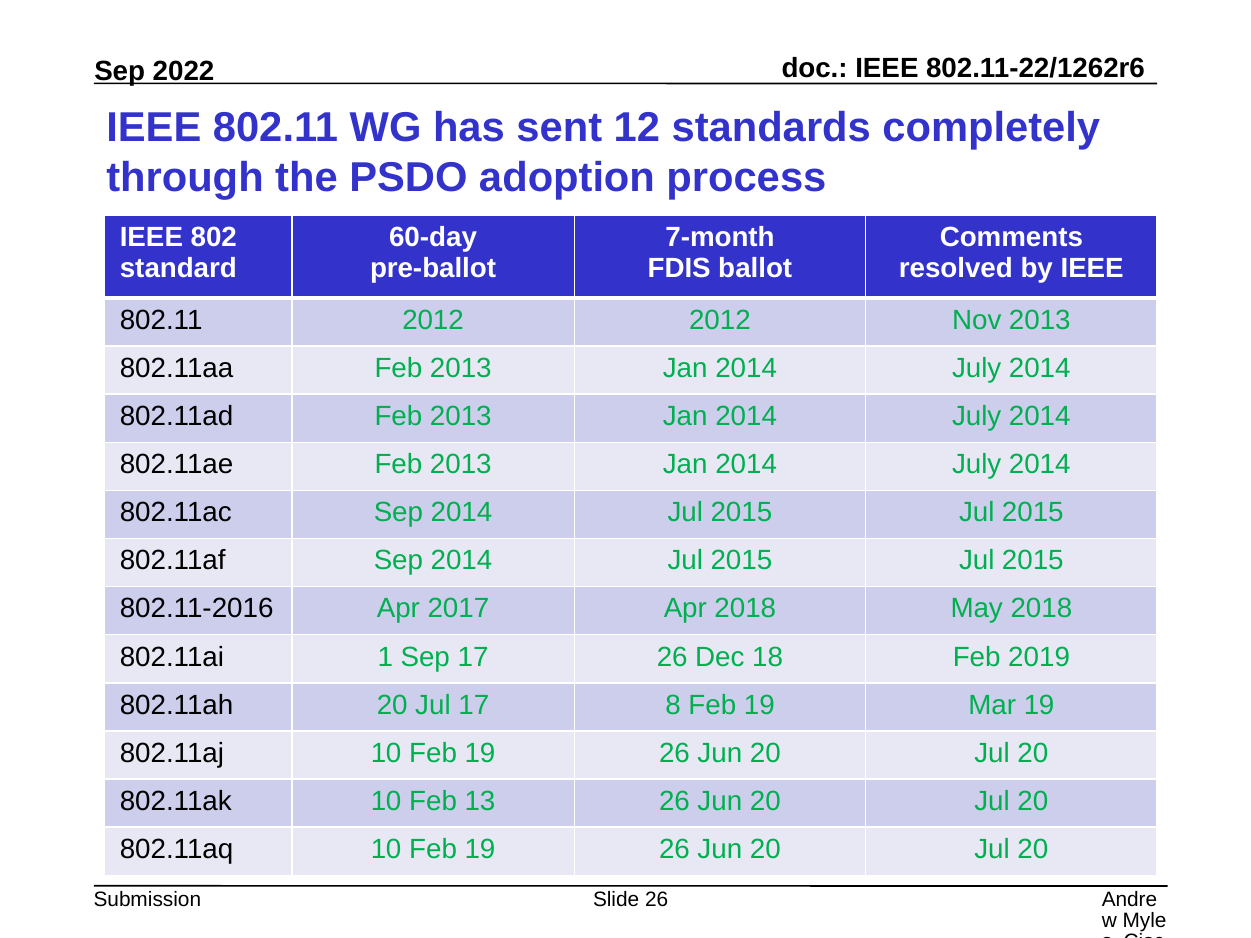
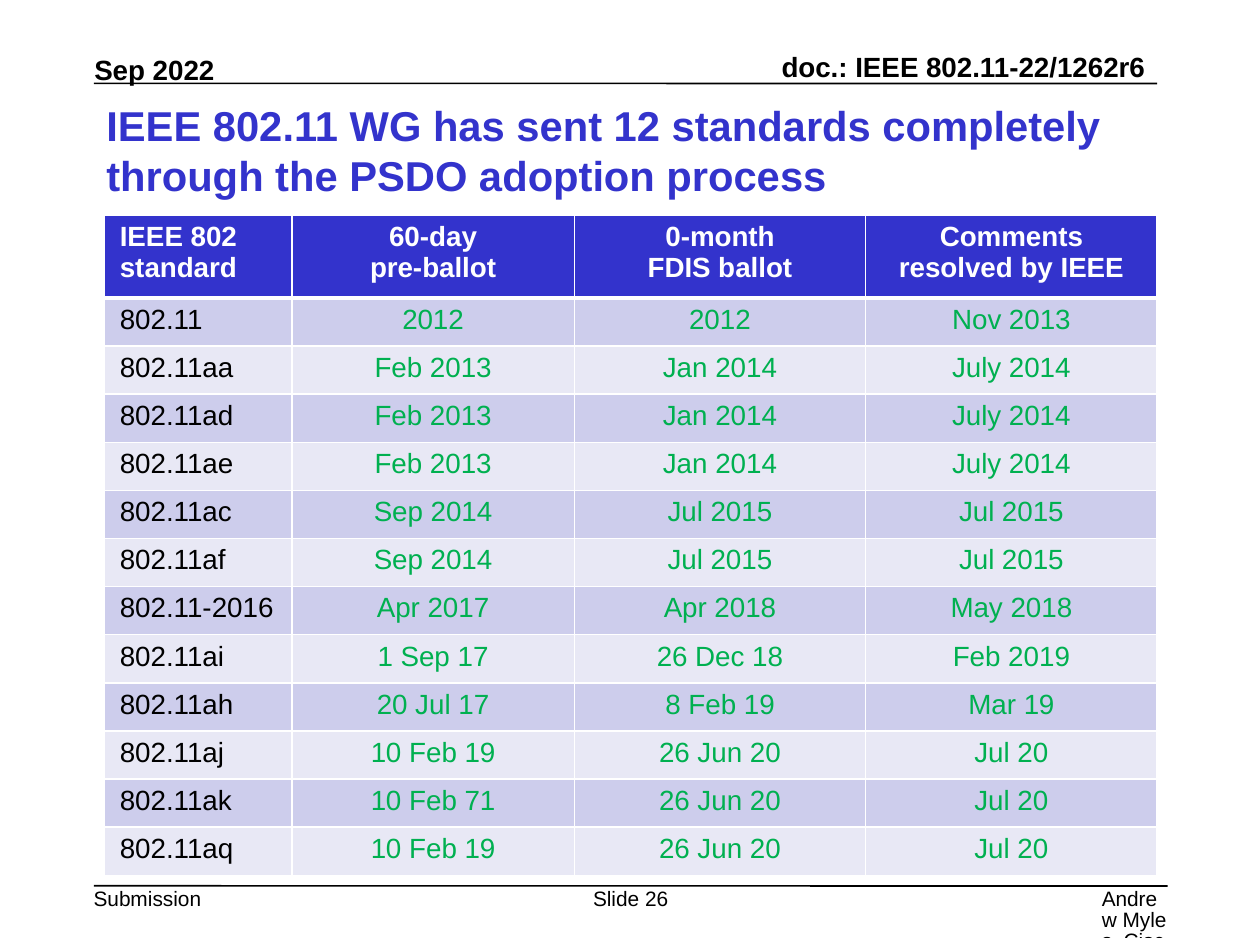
7-month: 7-month -> 0-month
13: 13 -> 71
